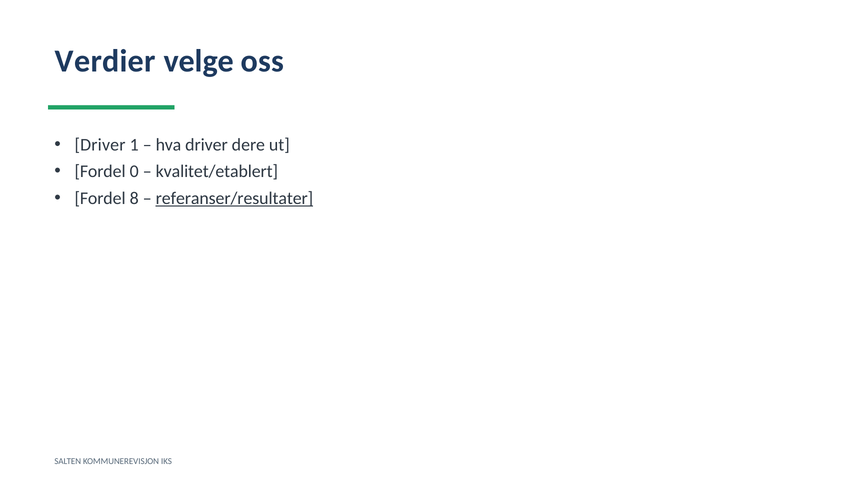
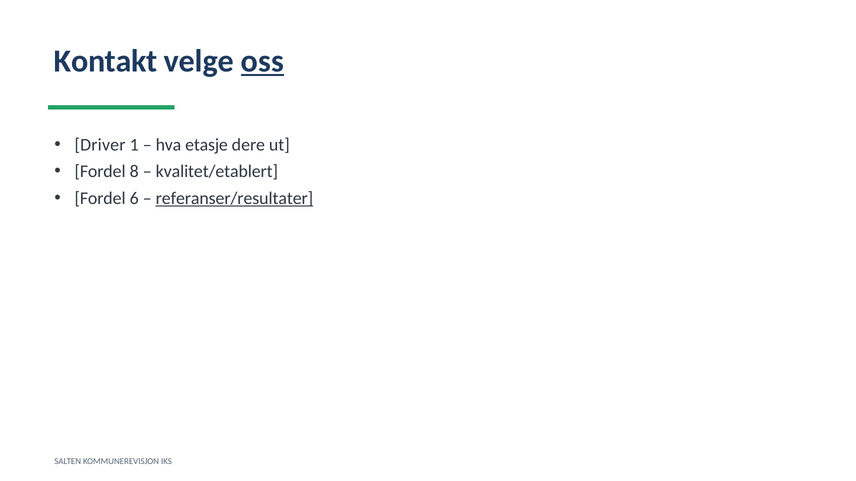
Verdier: Verdier -> Kontakt
oss underline: none -> present
hva driver: driver -> etasje
0: 0 -> 8
8: 8 -> 6
